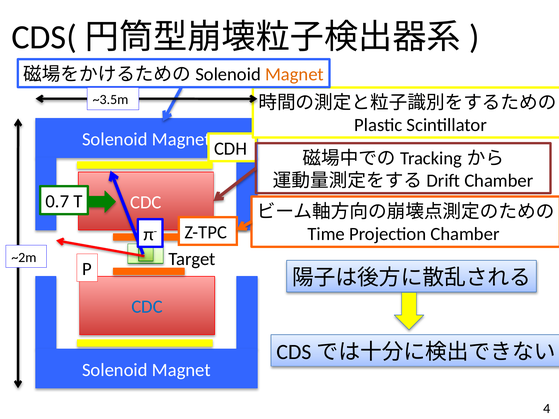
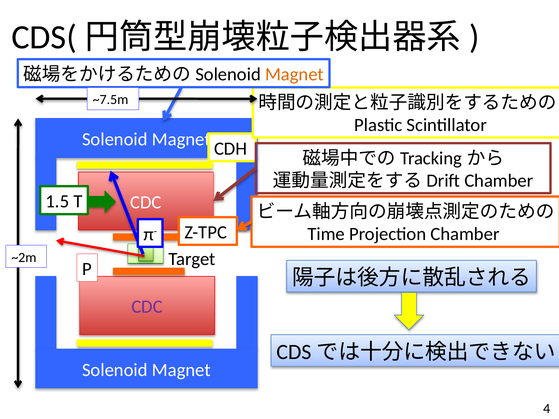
~3.5m: ~3.5m -> ~7.5m
0.7: 0.7 -> 1.5
CDC at (147, 307) colour: blue -> purple
